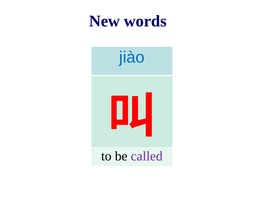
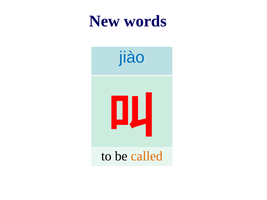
called colour: purple -> orange
